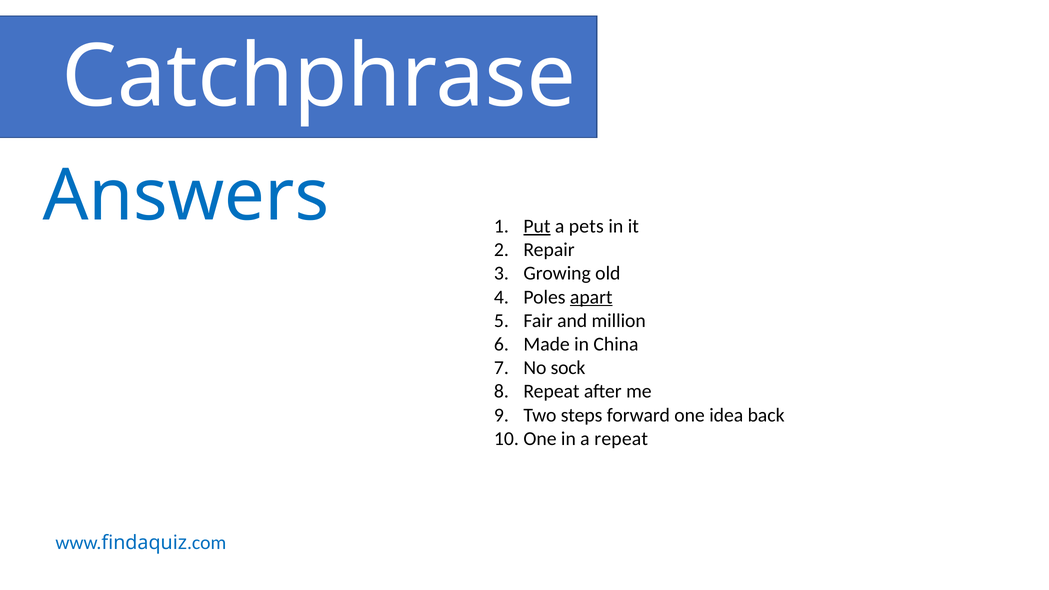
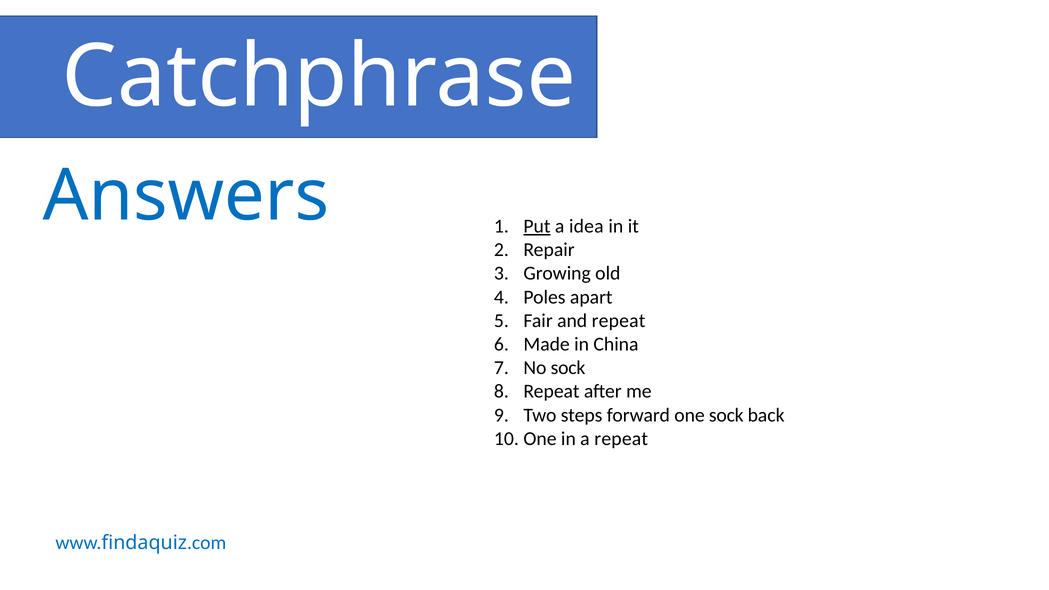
pets: pets -> idea
apart underline: present -> none
and million: million -> repeat
one idea: idea -> sock
